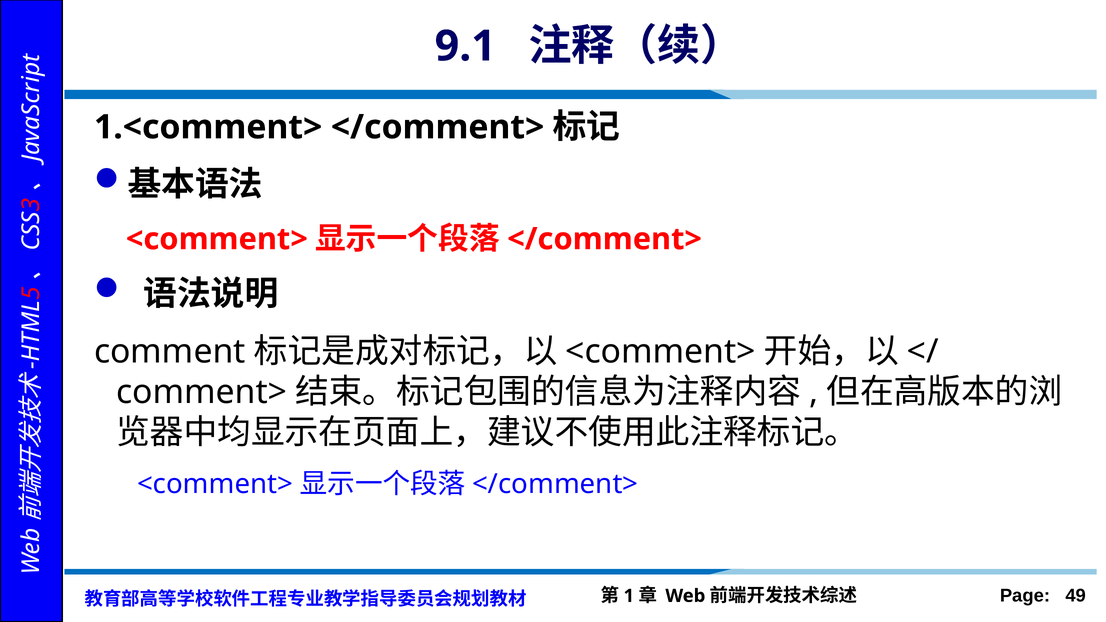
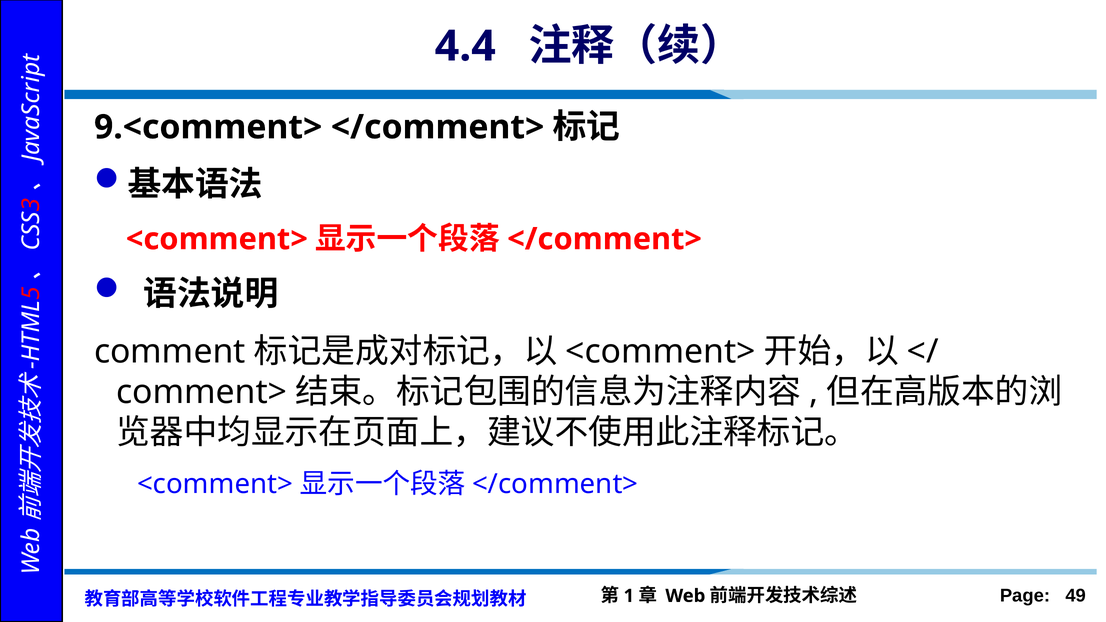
9.1: 9.1 -> 4.4
1.<comment>: 1.<comment> -> 9.<comment>
